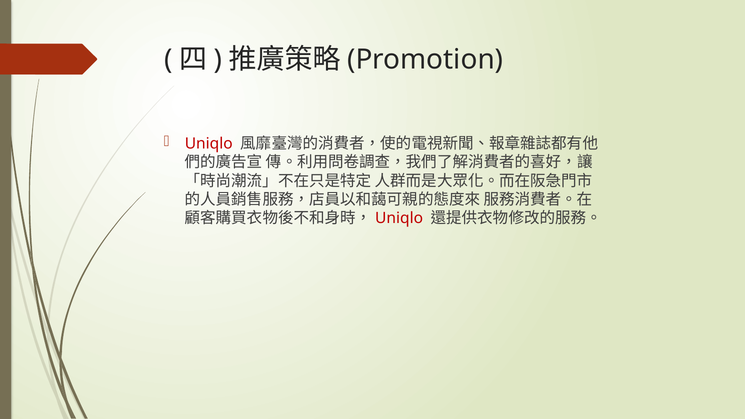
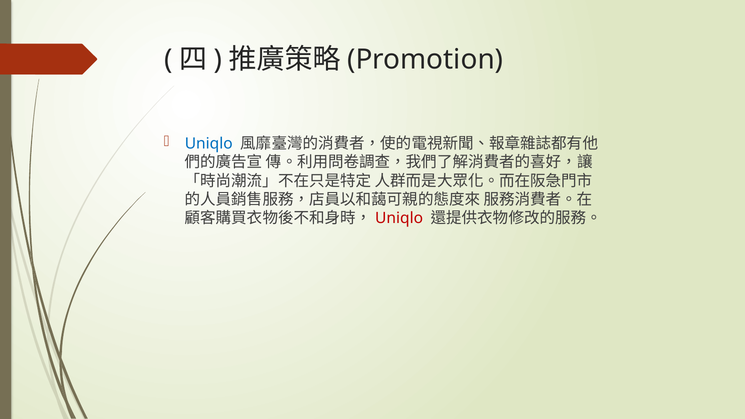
Uniqlo at (209, 144) colour: red -> blue
